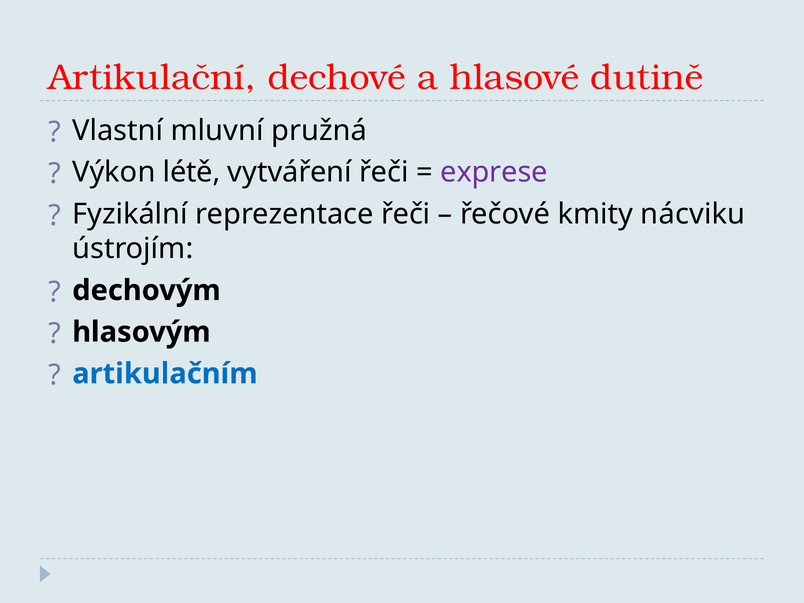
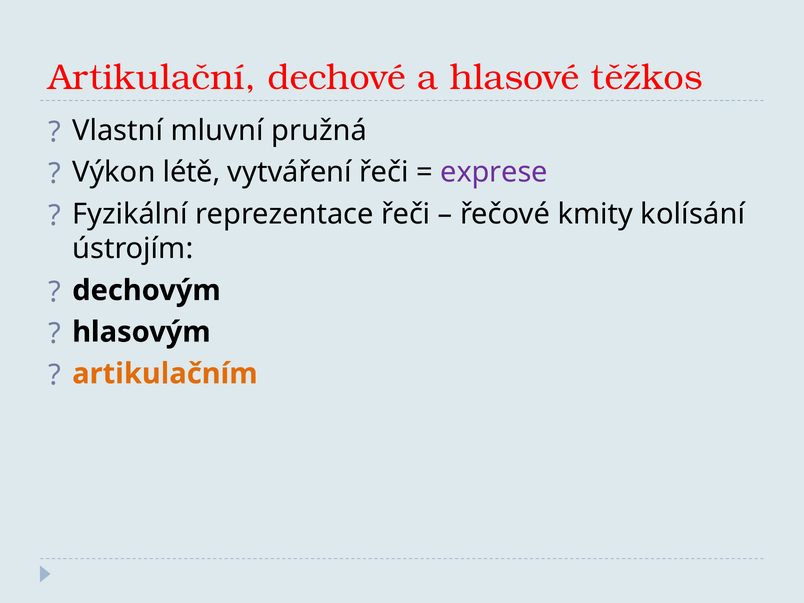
dutině: dutině -> těžkos
nácviku: nácviku -> kolísání
artikulačním colour: blue -> orange
